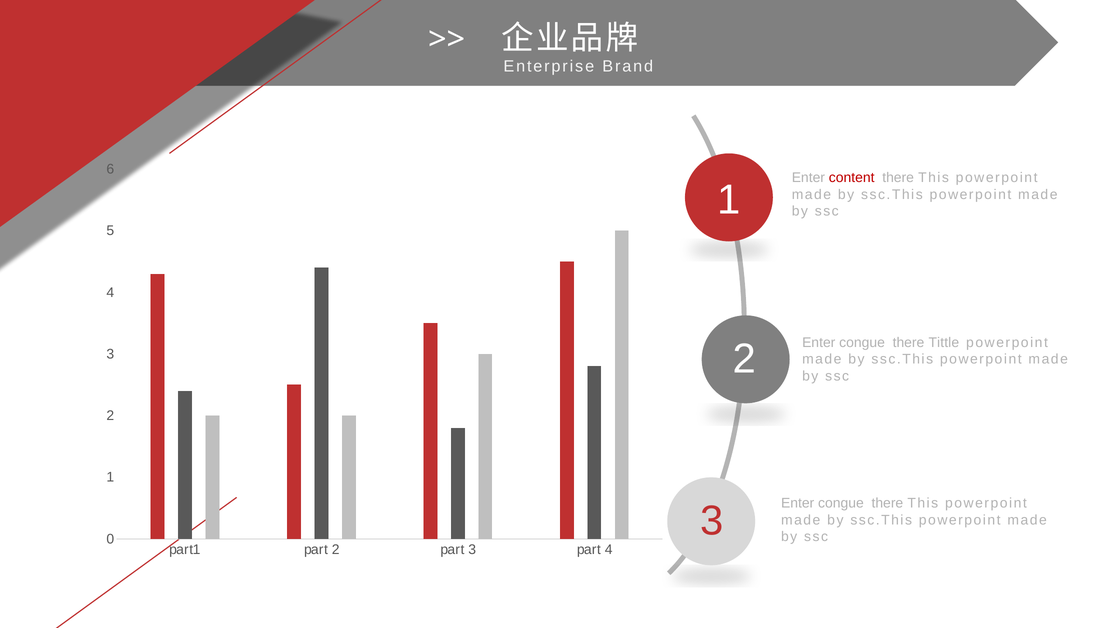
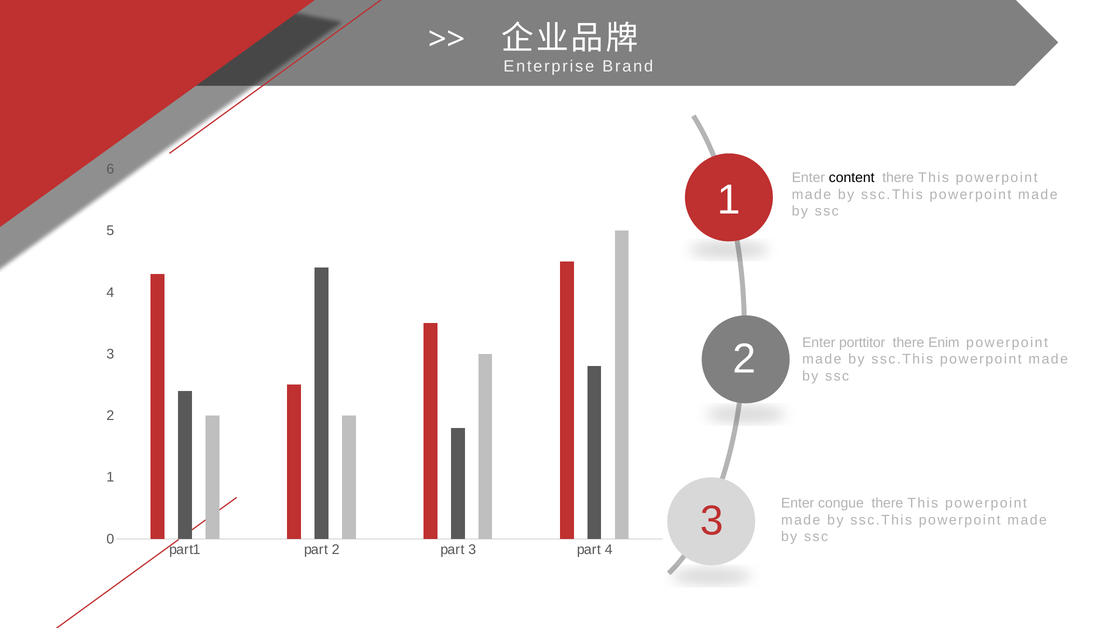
content colour: red -> black
congue at (862, 342): congue -> porttitor
Tittle: Tittle -> Enim
